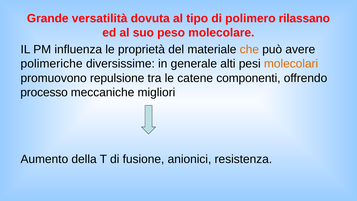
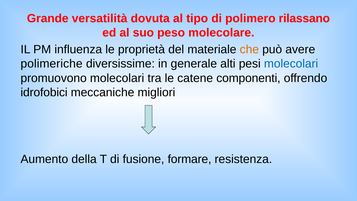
molecolari at (291, 64) colour: orange -> blue
promuovono repulsione: repulsione -> molecolari
processo: processo -> idrofobici
anionici: anionici -> formare
